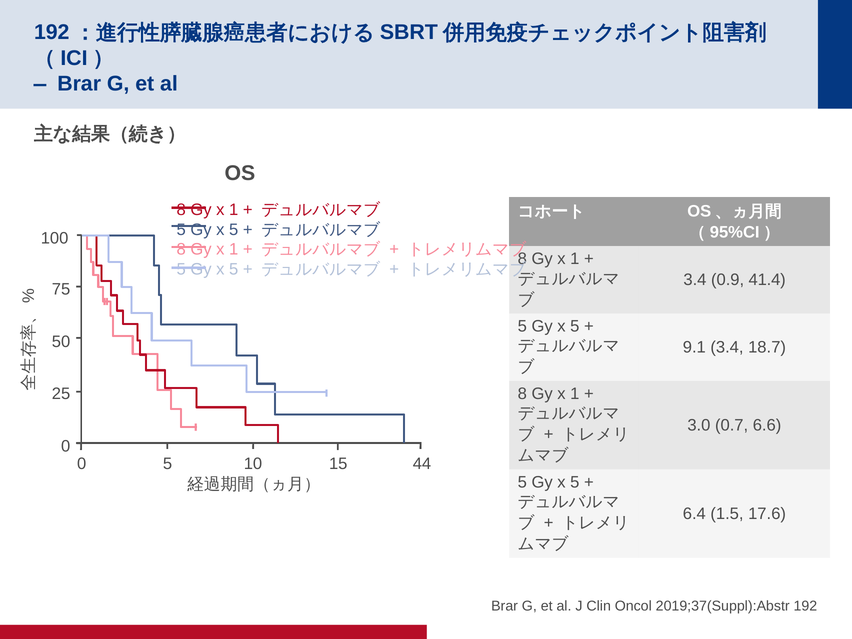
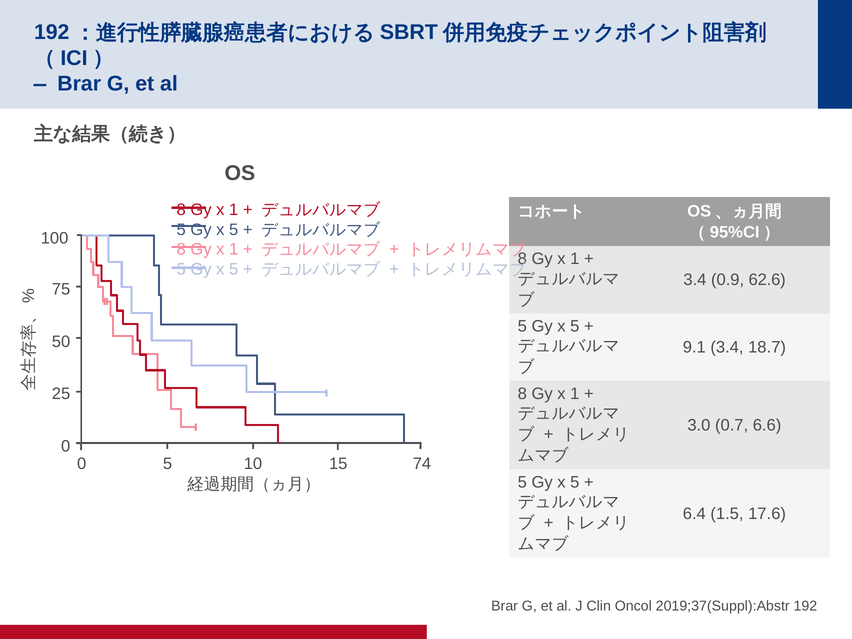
41.4: 41.4 -> 62.6
44: 44 -> 74
